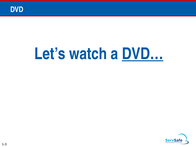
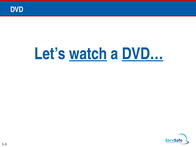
watch underline: none -> present
